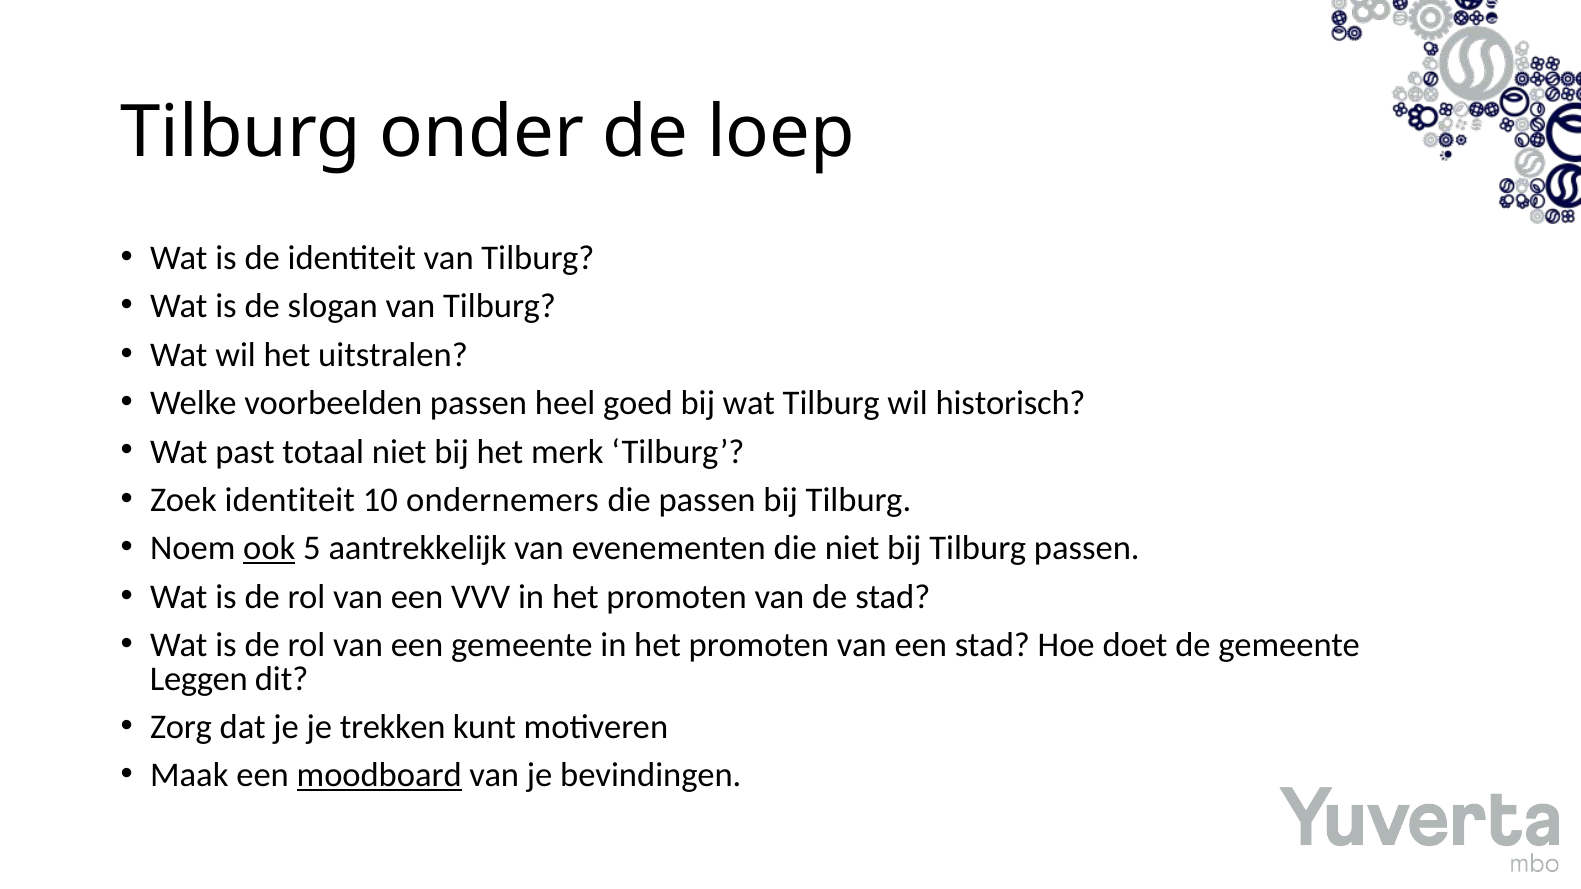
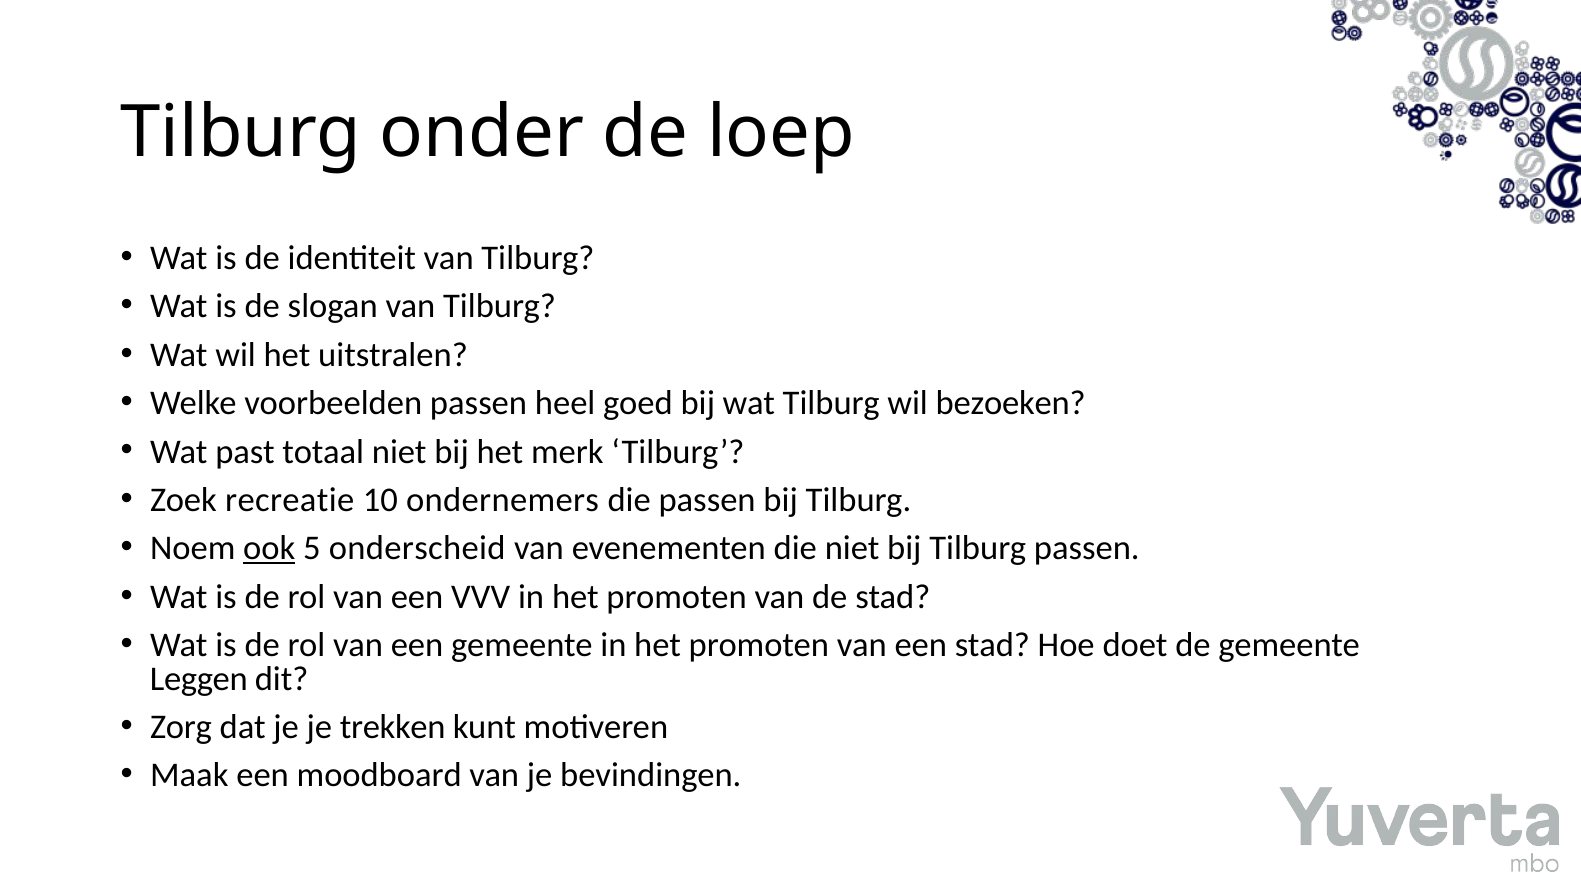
historisch: historisch -> bezoeken
Zoek identiteit: identiteit -> recreatie
aantrekkelijk: aantrekkelijk -> onderscheid
moodboard underline: present -> none
